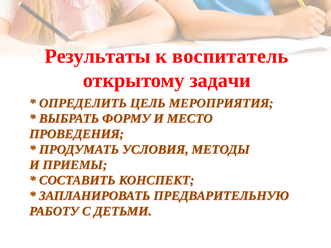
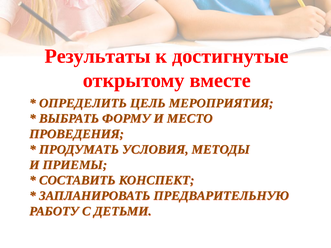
воспитатель: воспитатель -> достигнутые
задачи: задачи -> вместе
